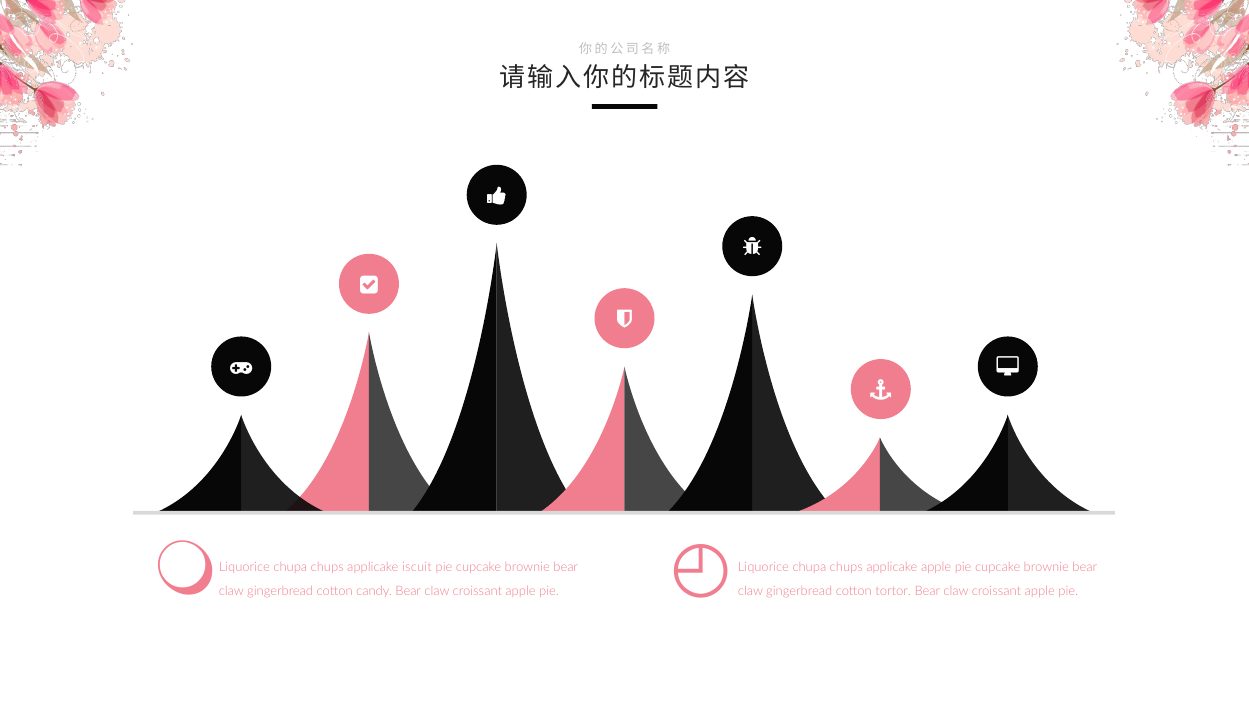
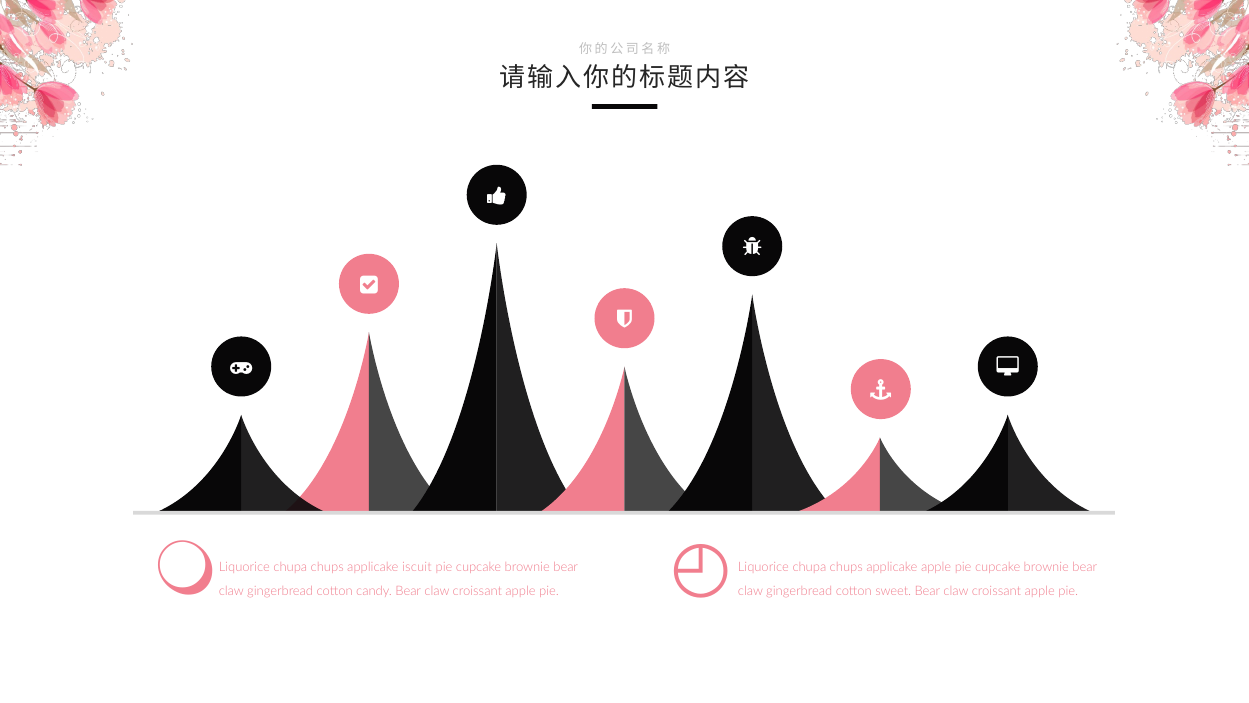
tortor: tortor -> sweet
